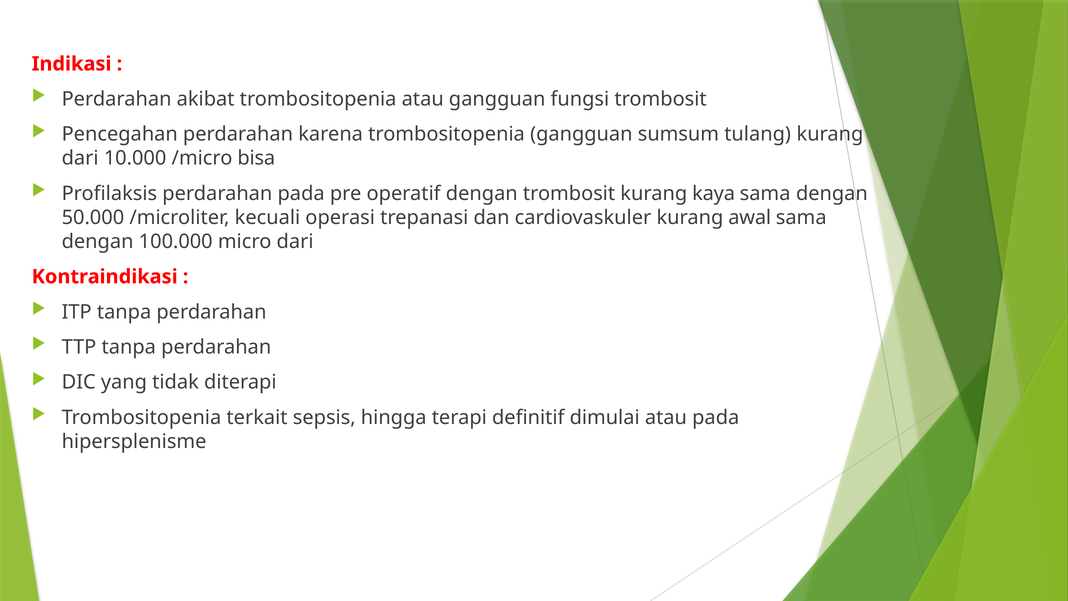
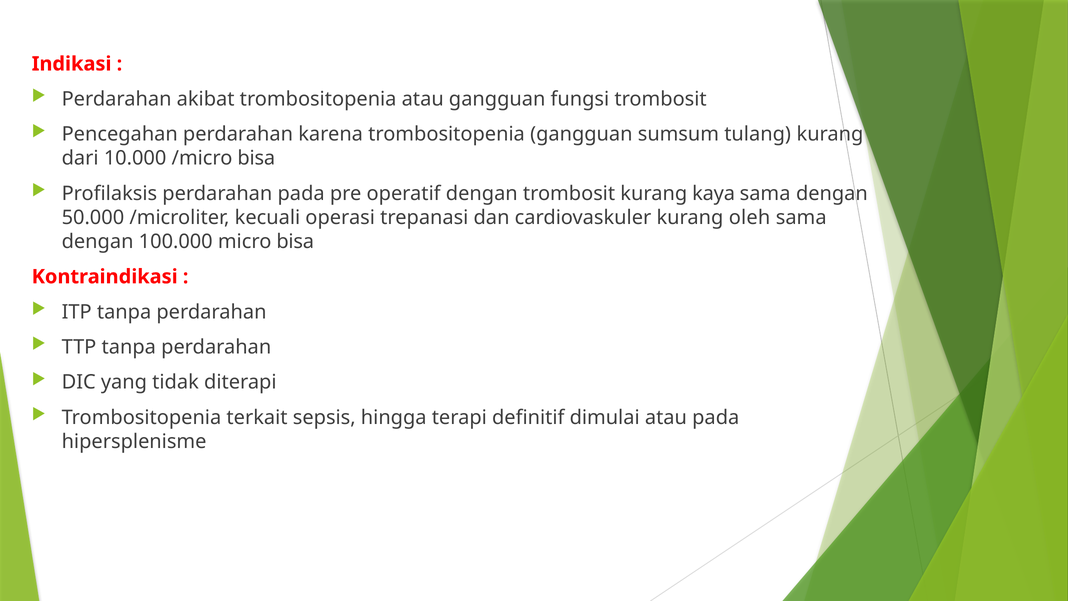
awal: awal -> oleh
micro dari: dari -> bisa
